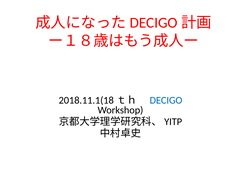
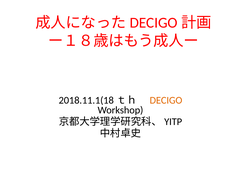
DECIGO colour: blue -> orange
